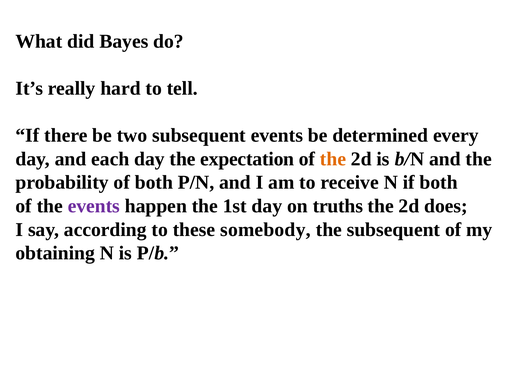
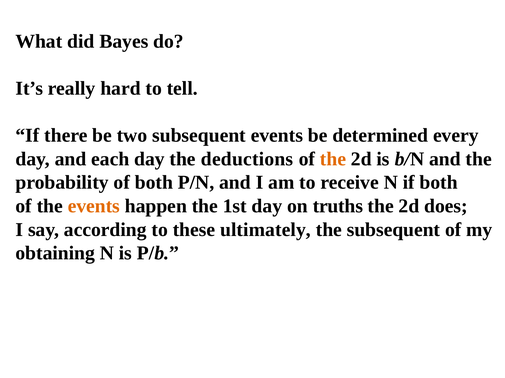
expectation: expectation -> deductions
events at (94, 206) colour: purple -> orange
somebody: somebody -> ultimately
